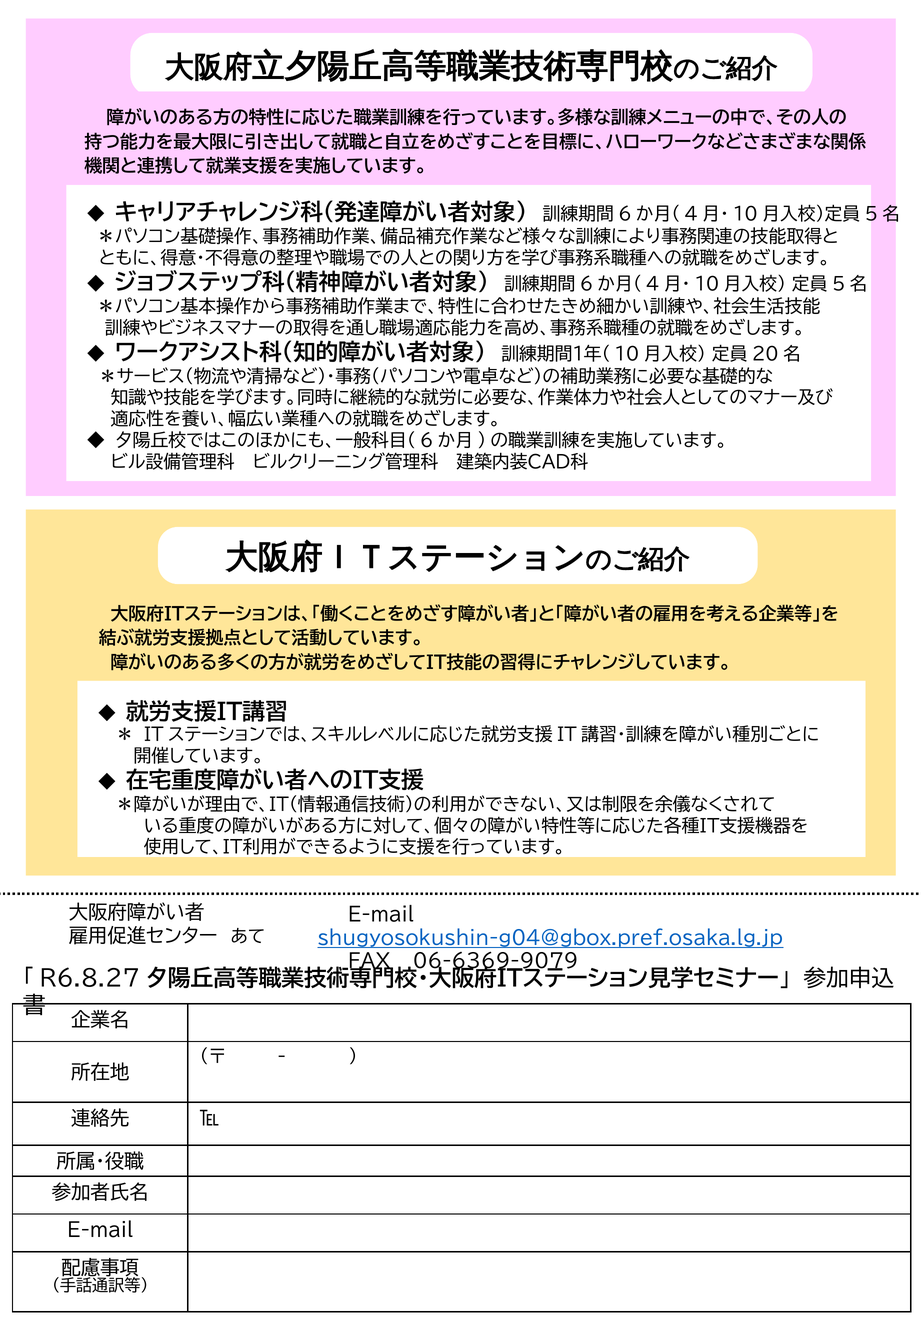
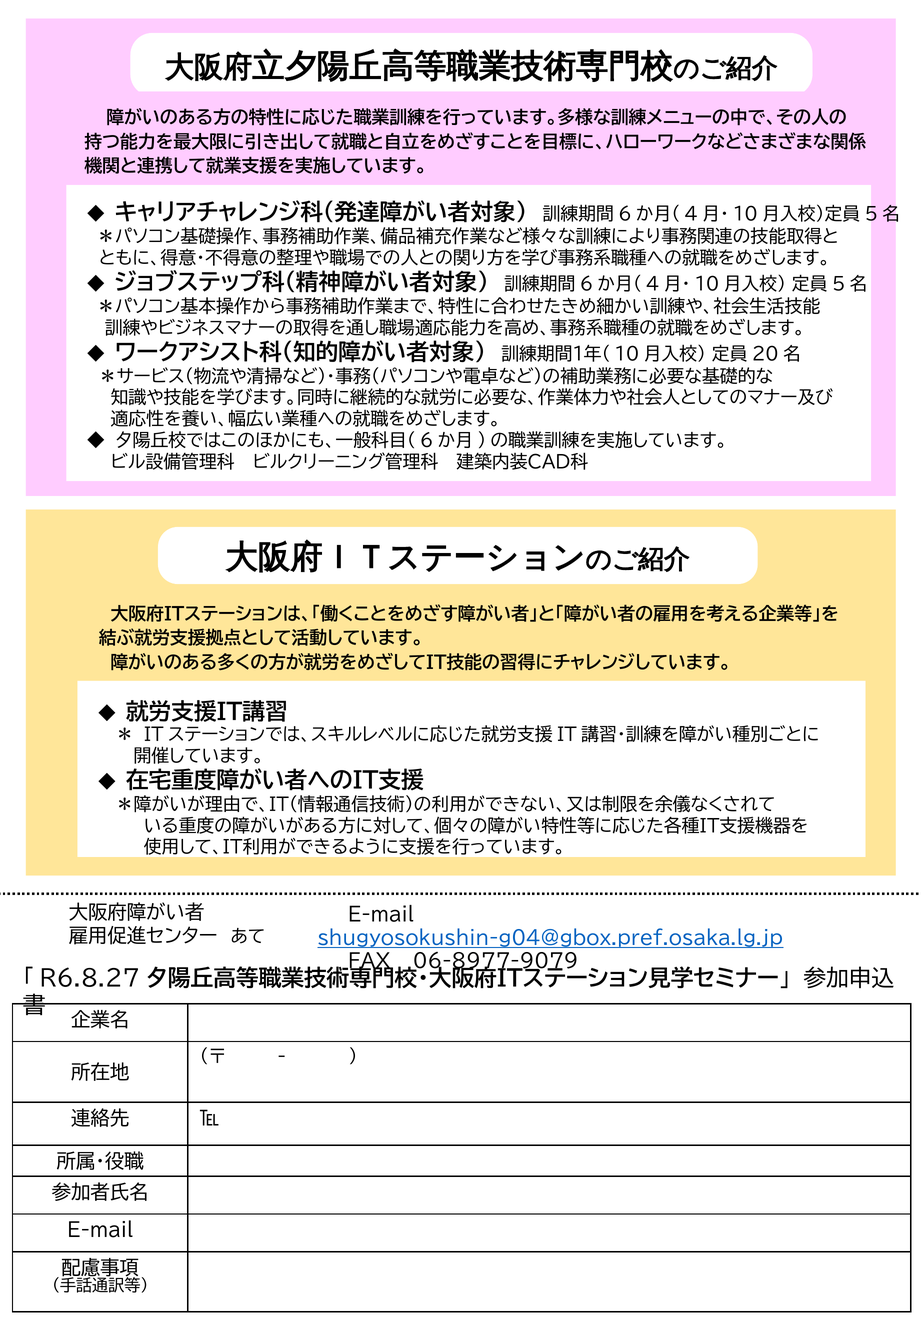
06-6369-9079: 06-6369-9079 -> 06-8977-9079
